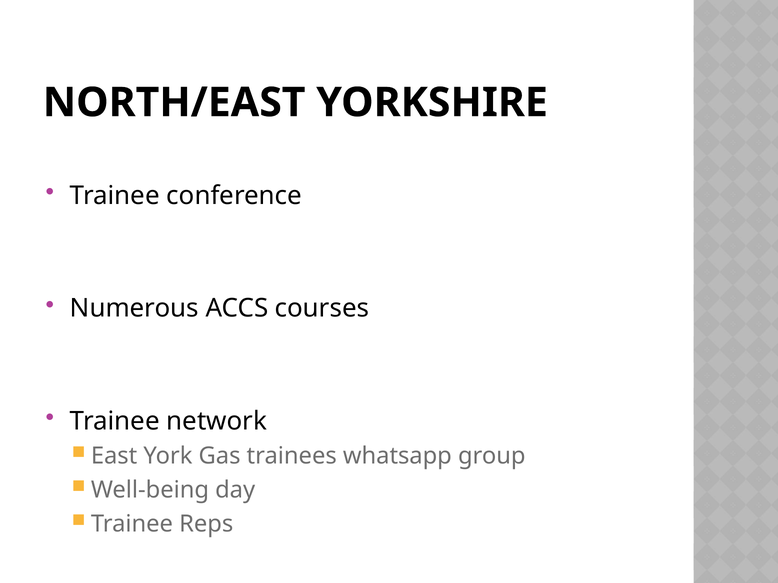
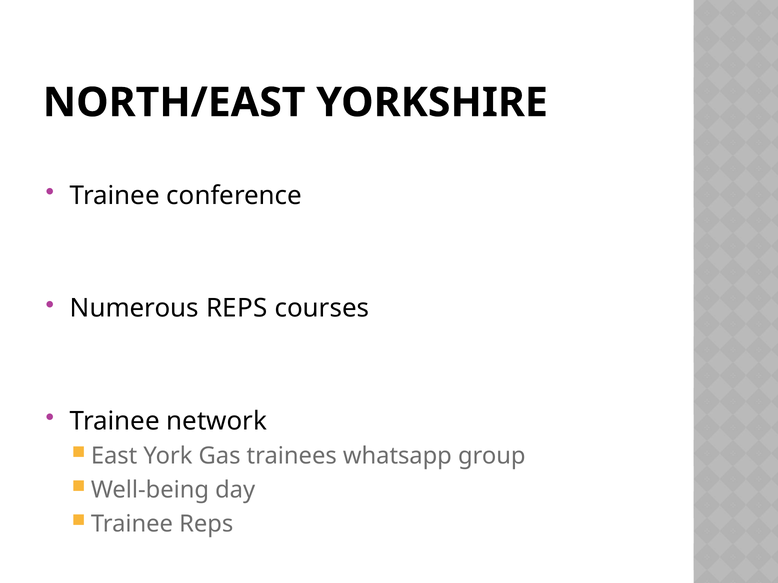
Numerous ACCS: ACCS -> REPS
